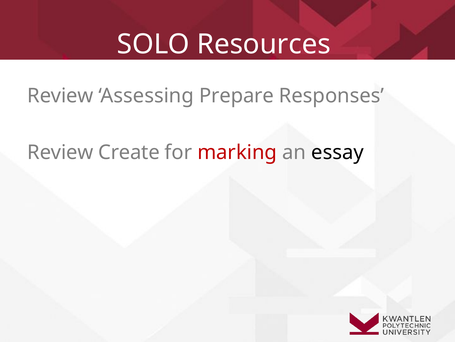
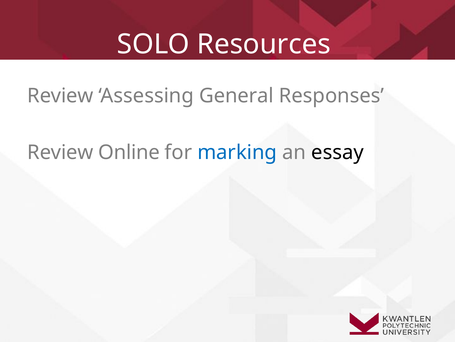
Prepare: Prepare -> General
Create: Create -> Online
marking colour: red -> blue
